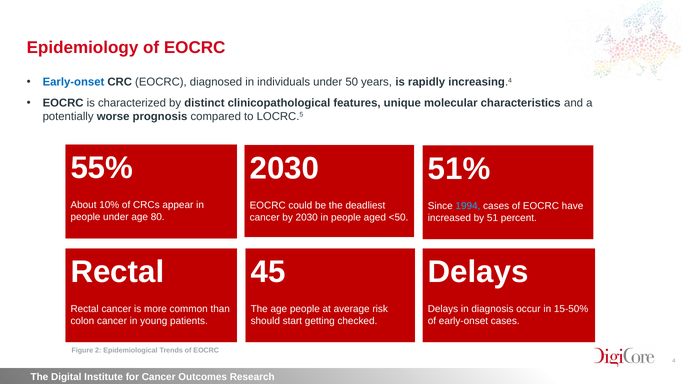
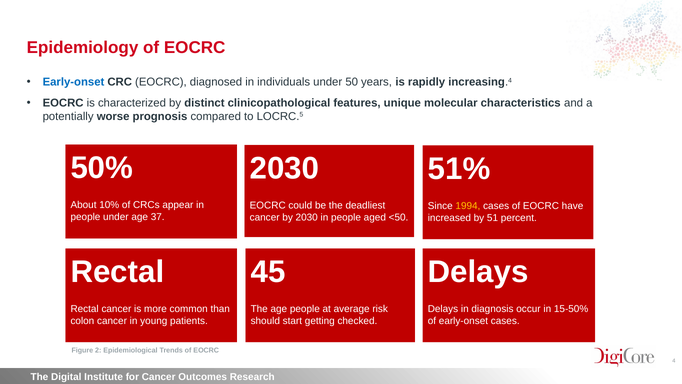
55%: 55% -> 50%
1994 colour: light blue -> yellow
80: 80 -> 37
